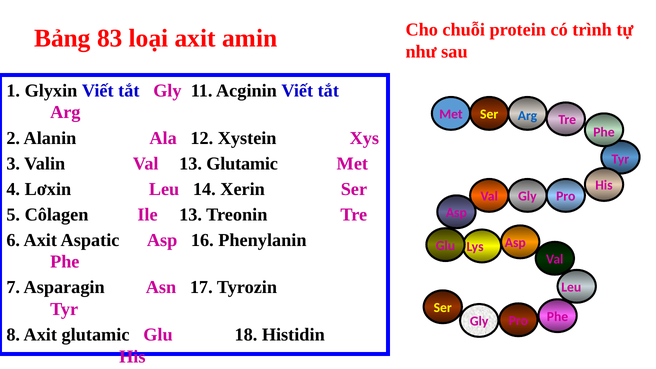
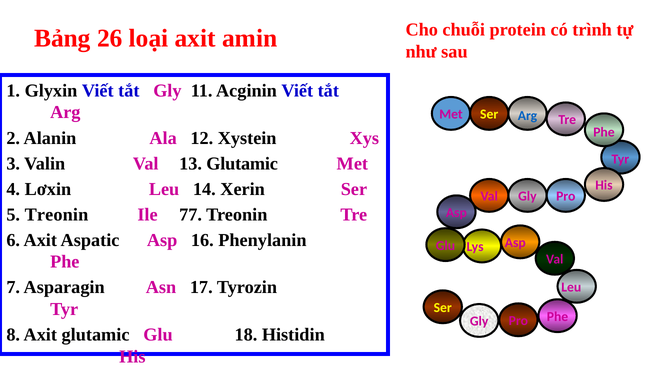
83: 83 -> 26
5 Côlagen: Côlagen -> Treonin
Ile 13: 13 -> 77
